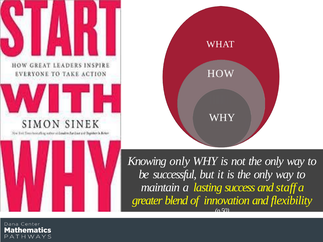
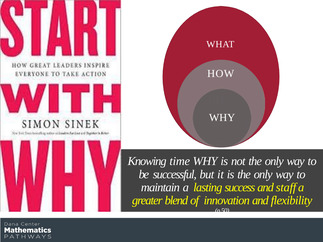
Knowing only: only -> time
